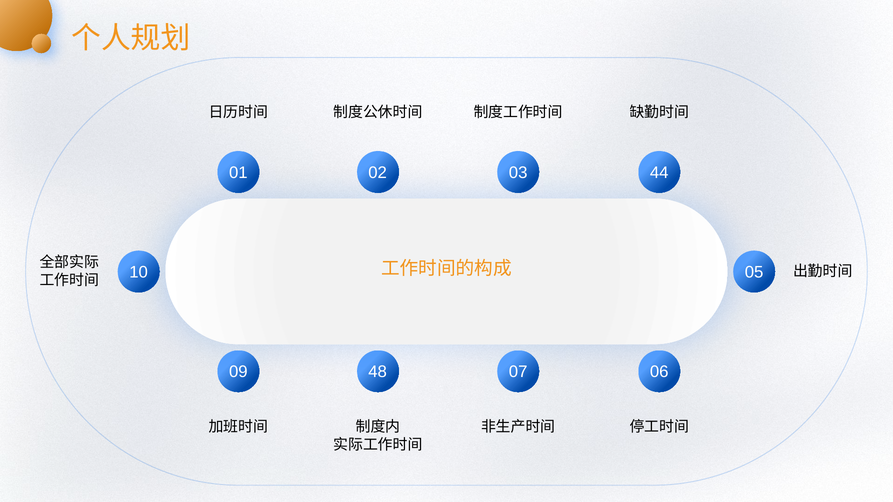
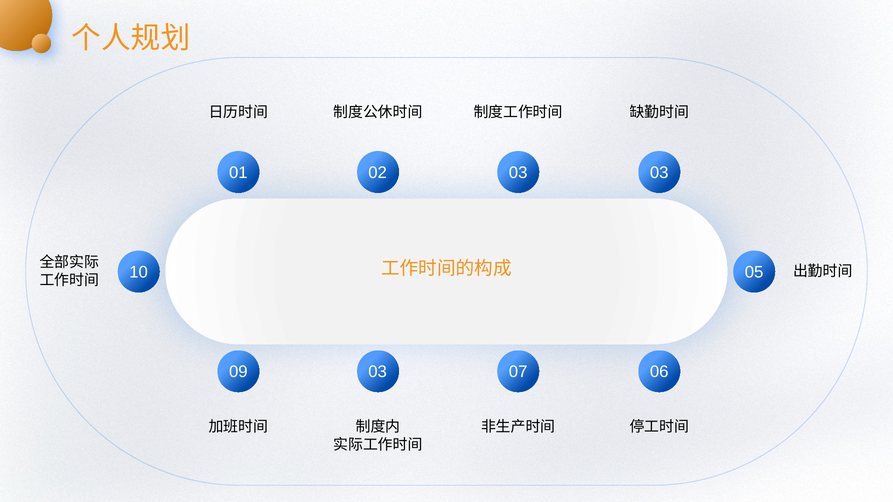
03 44: 44 -> 03
09 48: 48 -> 03
